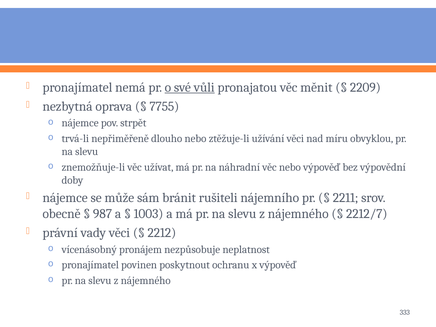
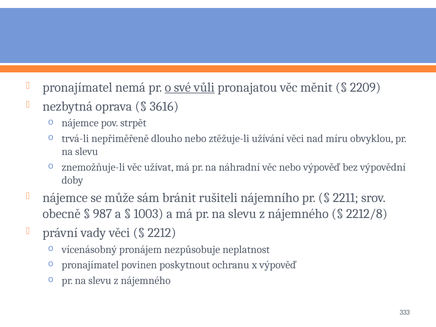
7755: 7755 -> 3616
2212/7: 2212/7 -> 2212/8
